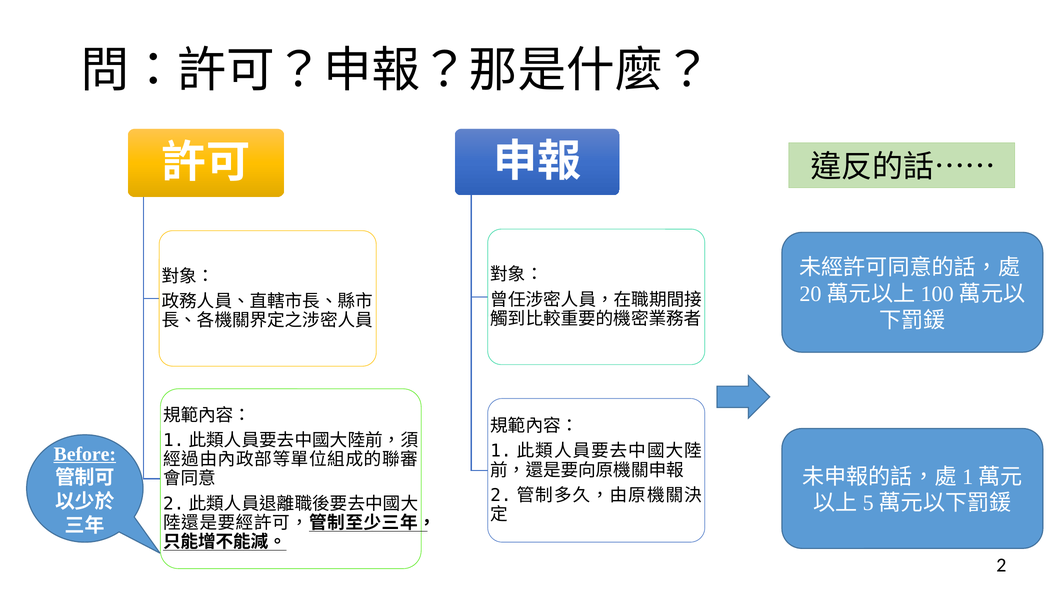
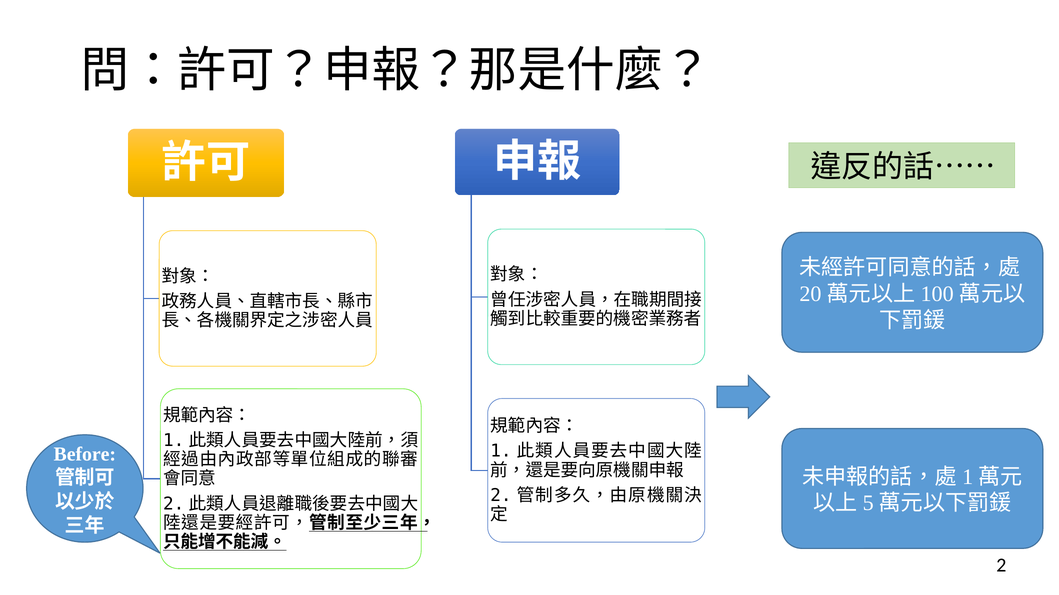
Before underline: present -> none
